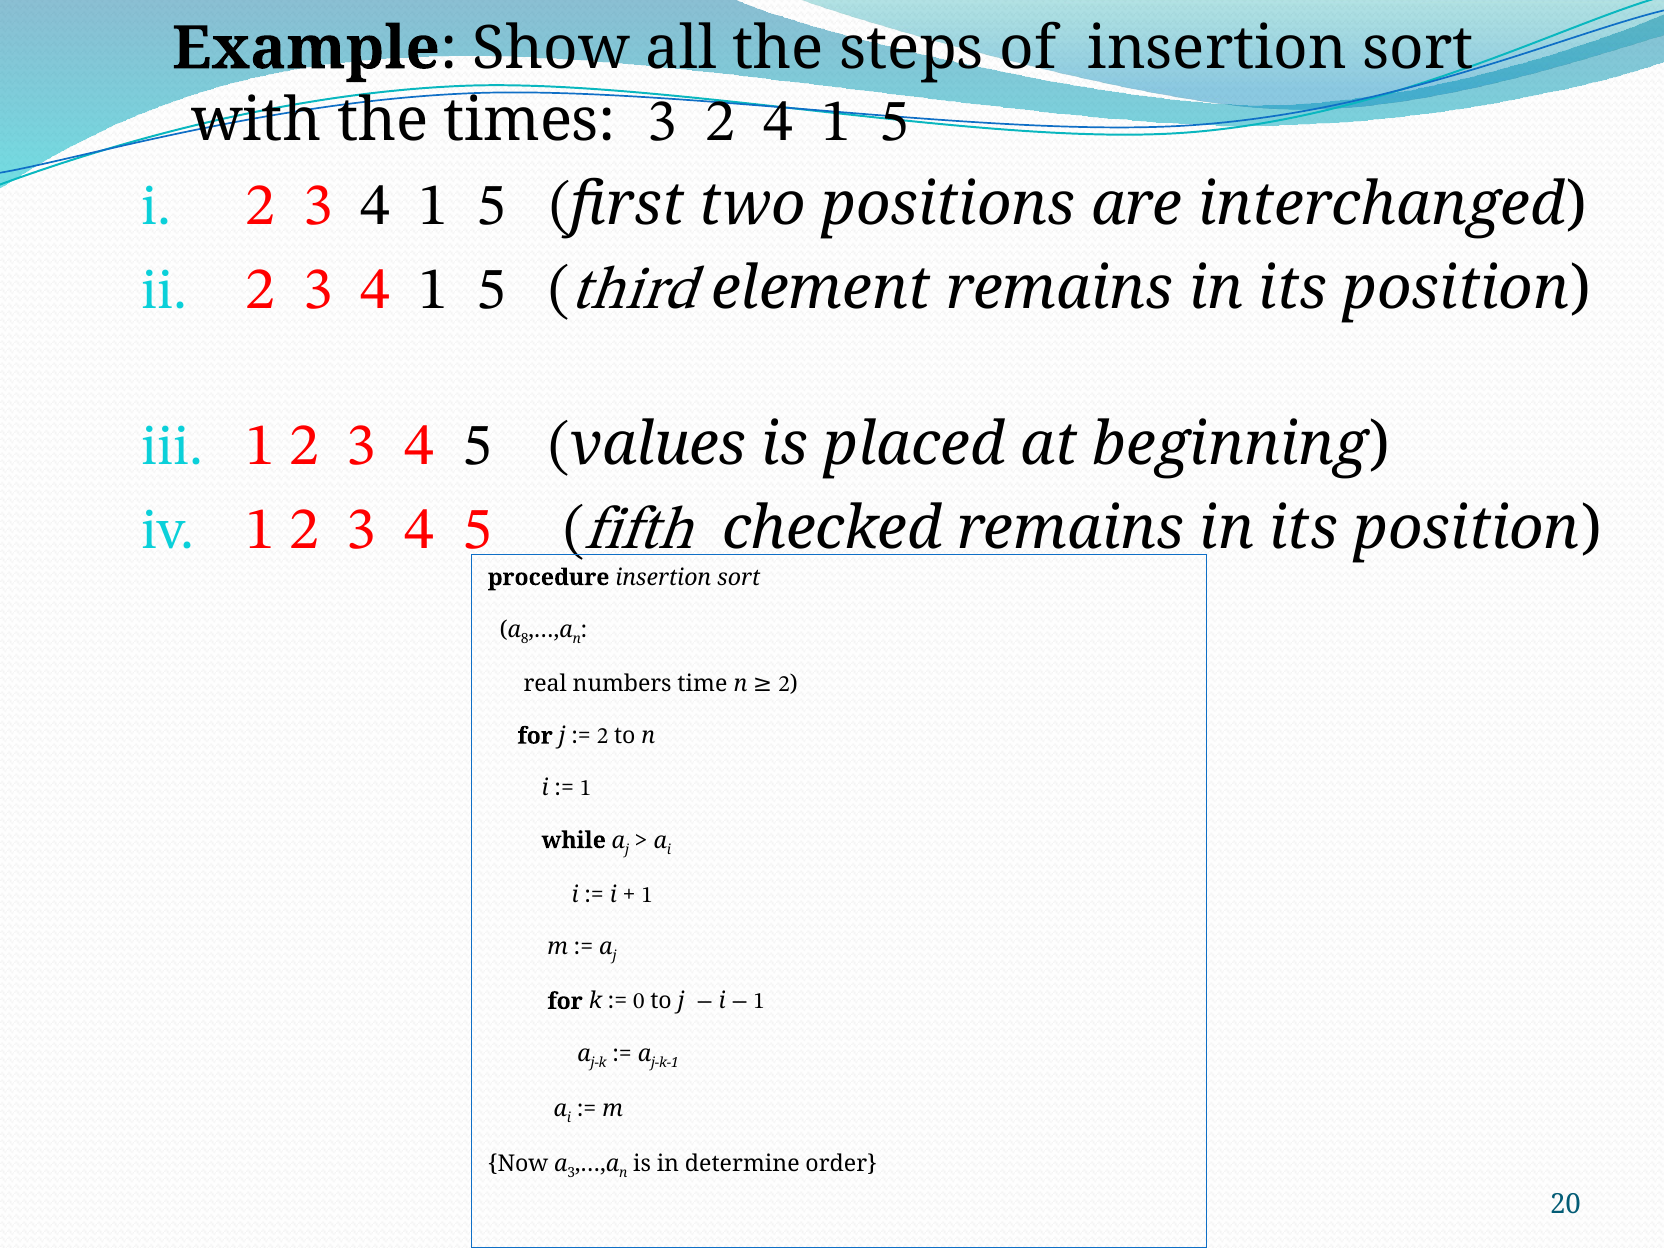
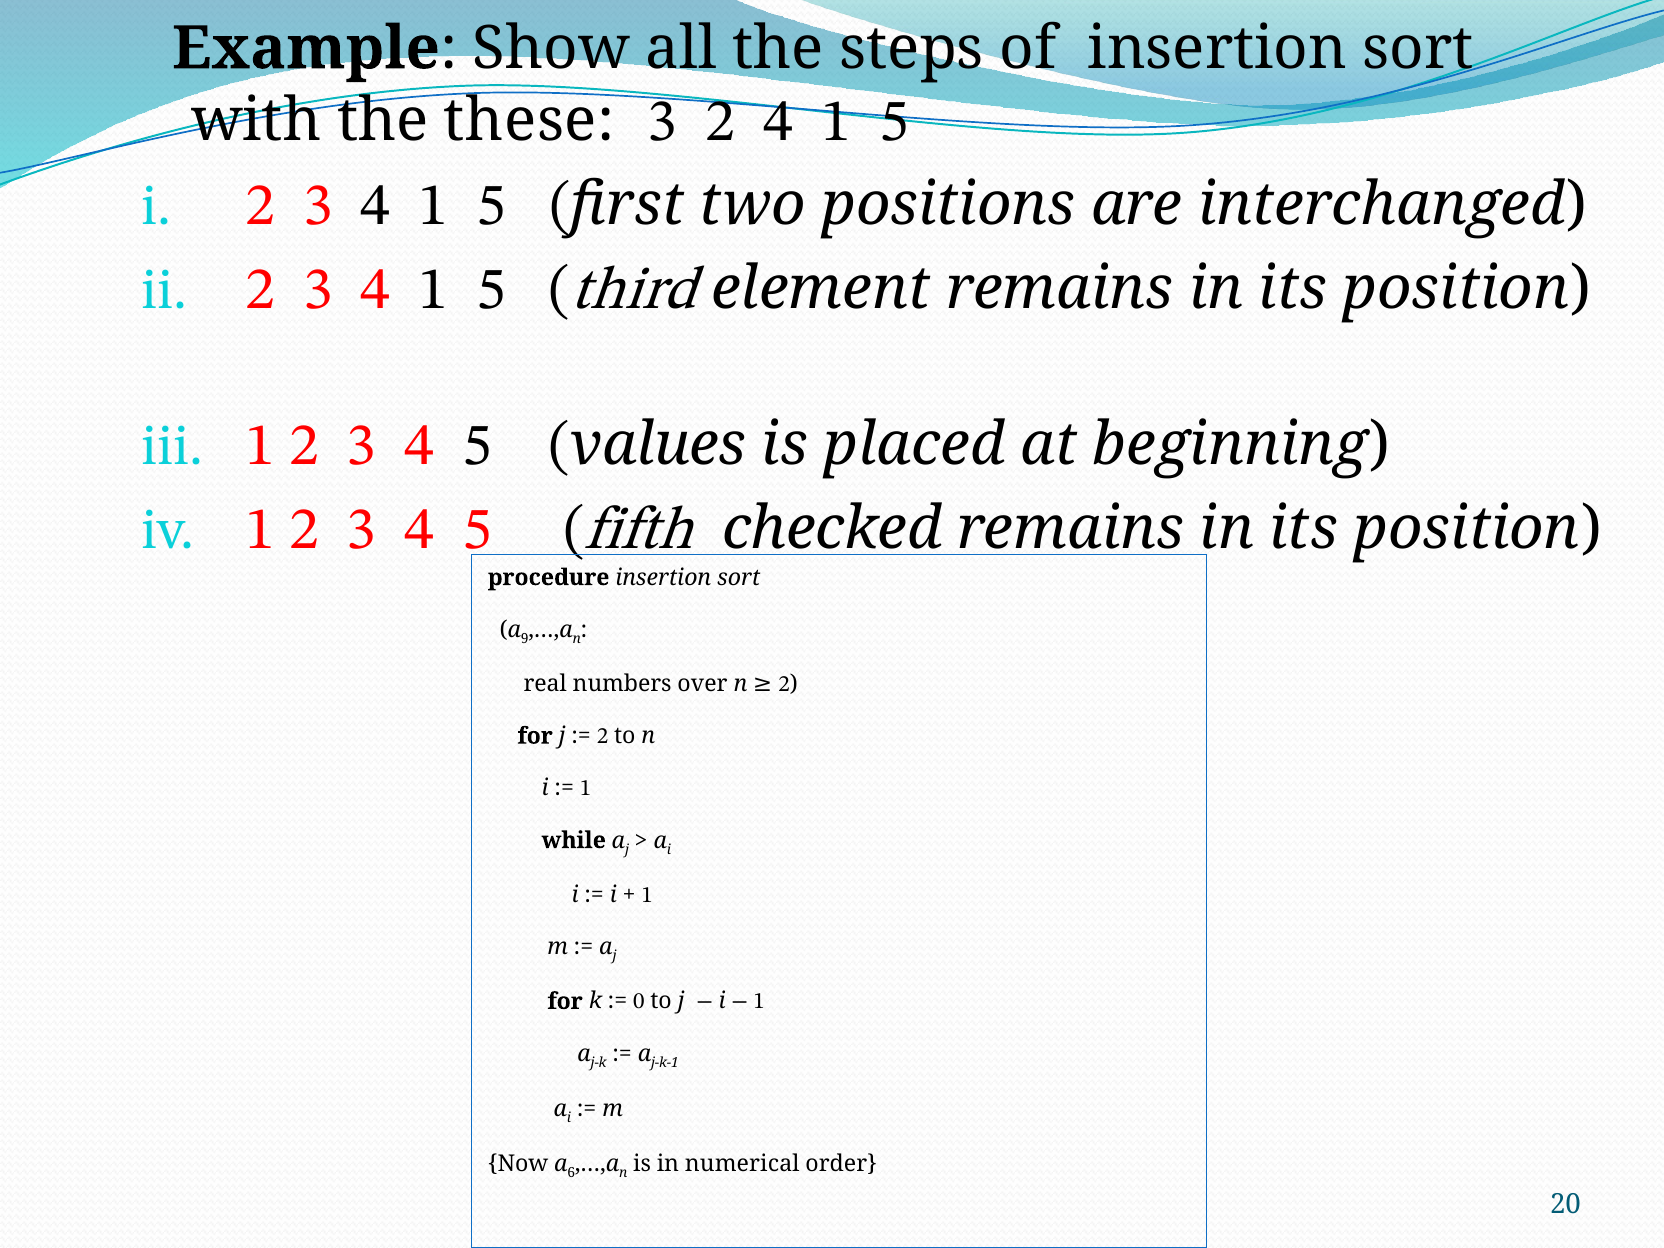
times: times -> these
8: 8 -> 9
time: time -> over
3 at (571, 1173): 3 -> 6
determine: determine -> numerical
